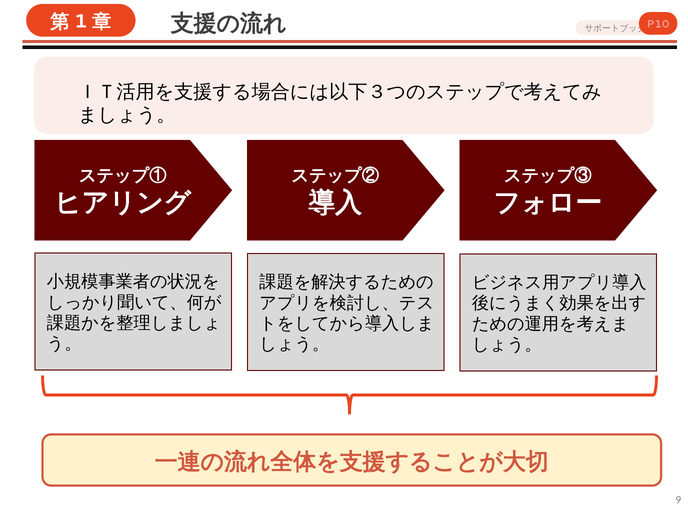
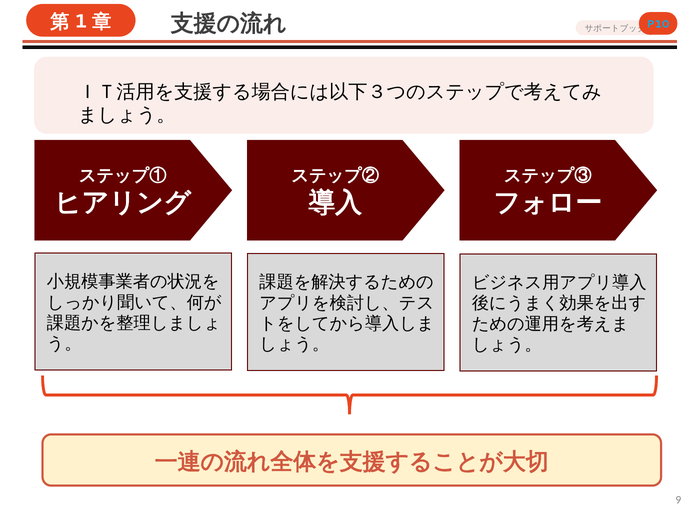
P10 colour: pink -> light blue
